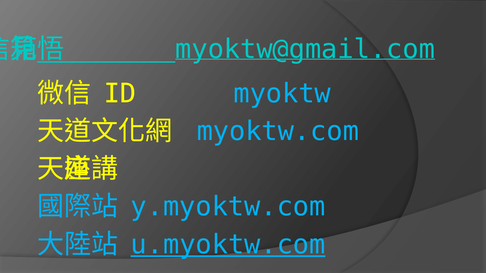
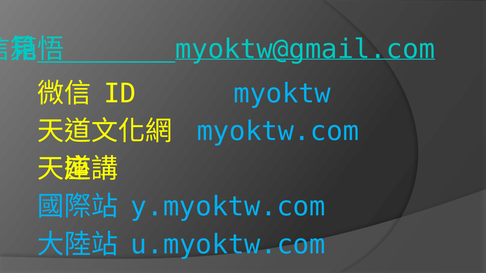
u.myoktw.com underline: present -> none
